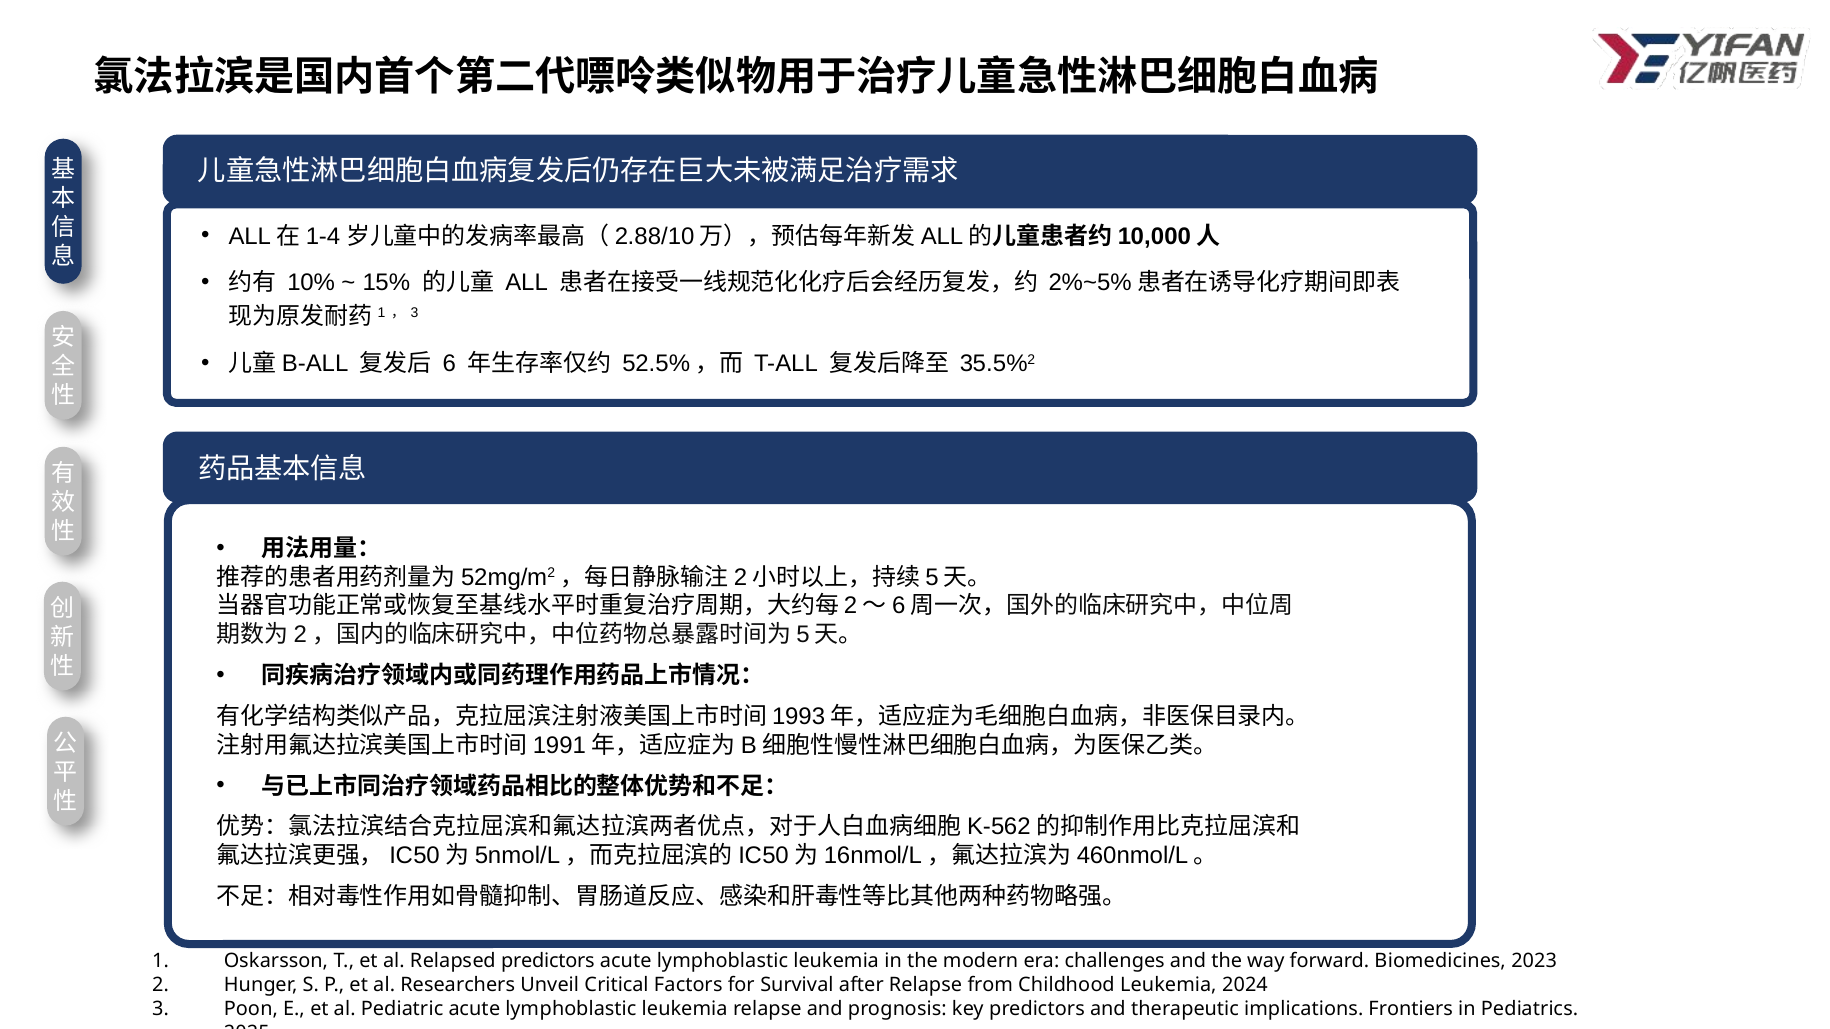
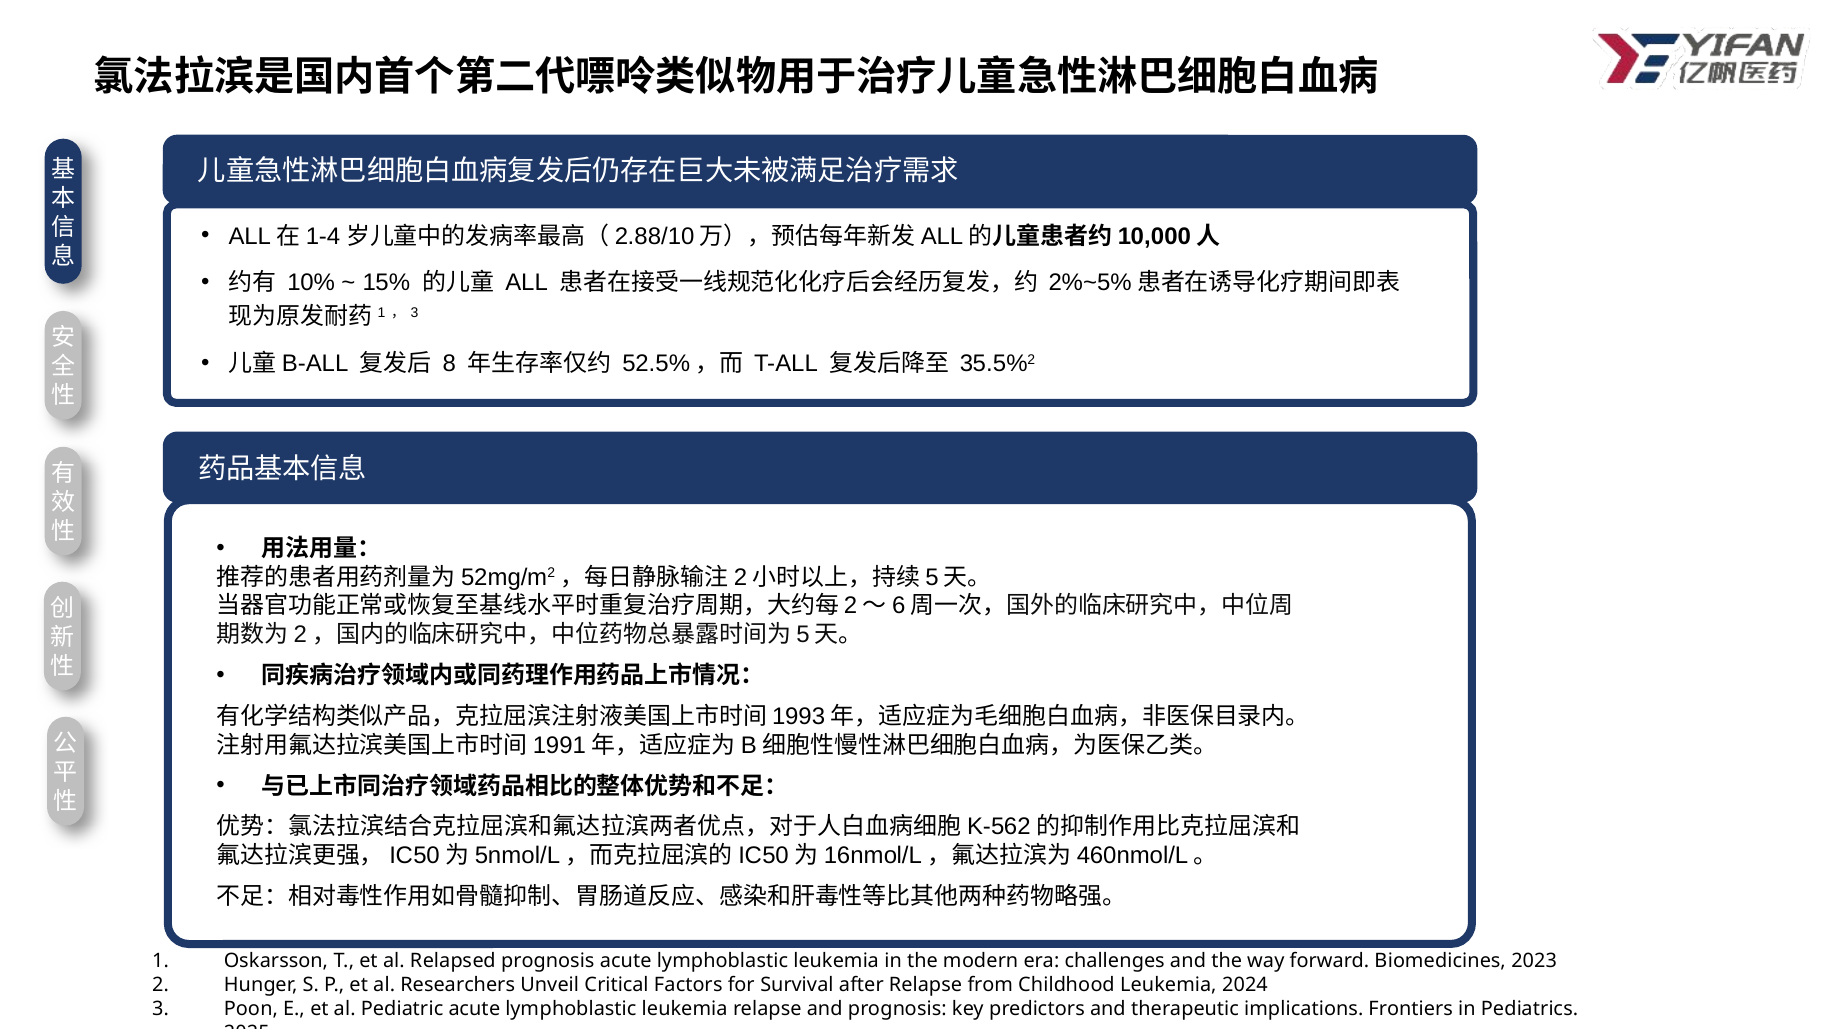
6: 6 -> 8
Relapsed predictors: predictors -> prognosis
